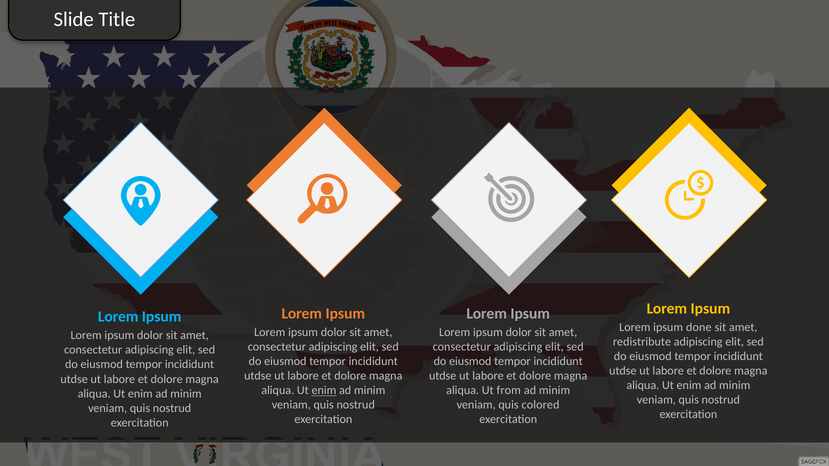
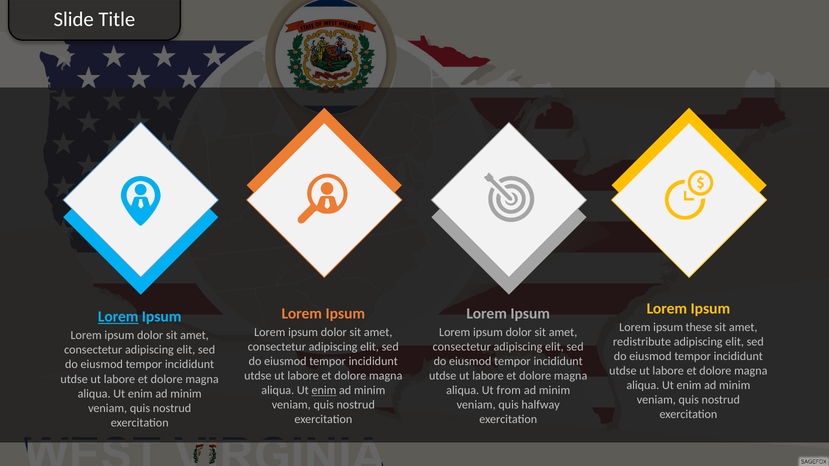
Lorem at (118, 317) underline: none -> present
done: done -> these
colored: colored -> halfway
